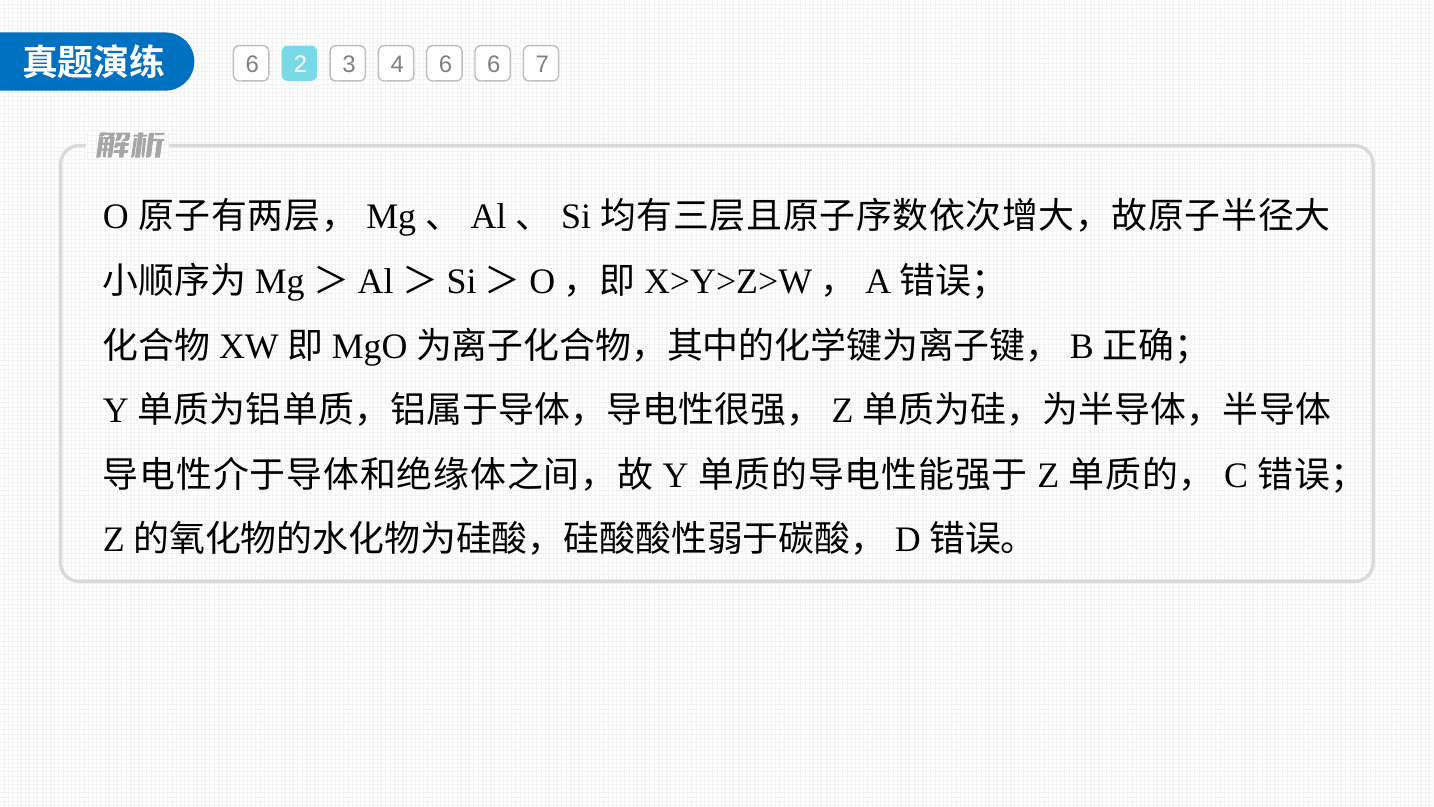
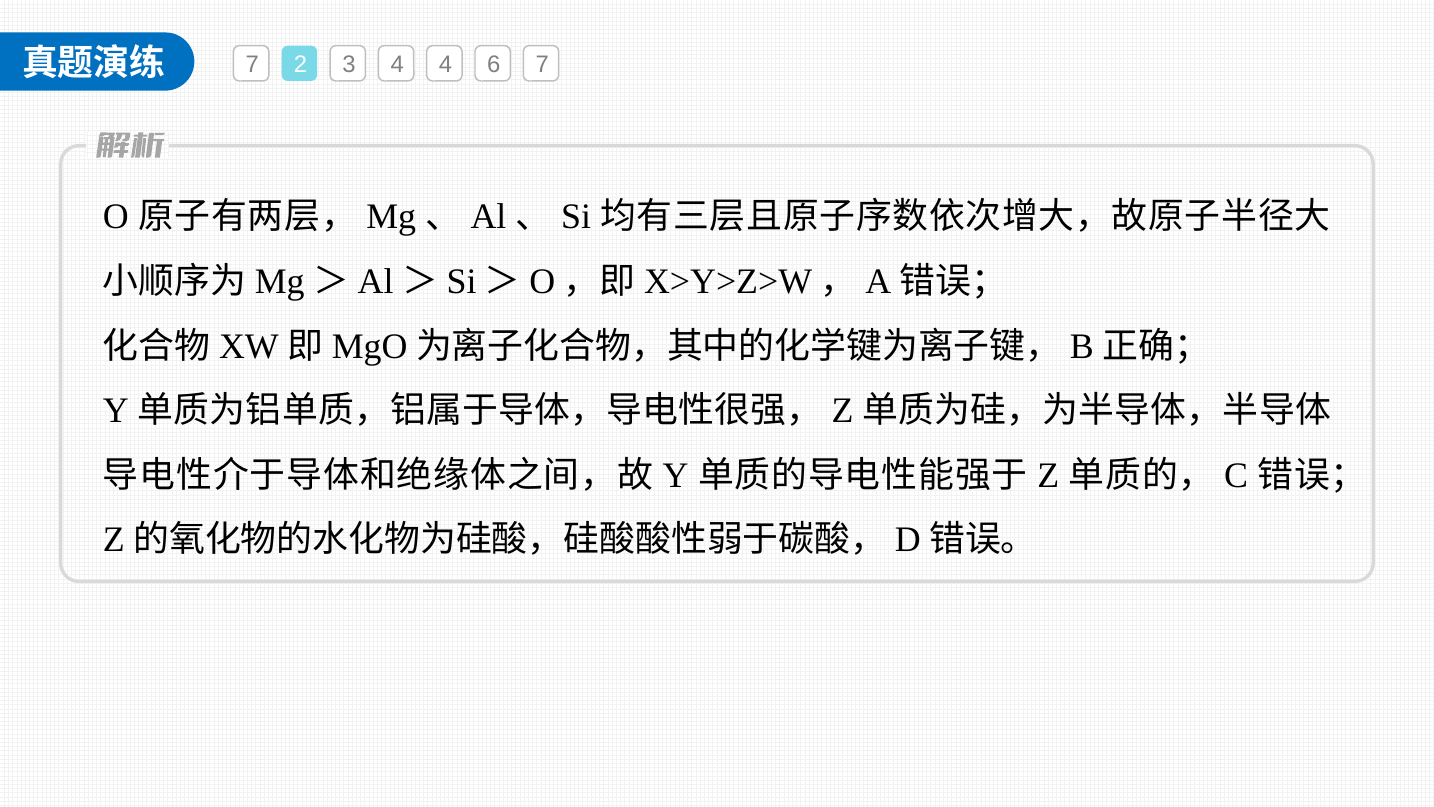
6 at (252, 65): 6 -> 7
4 6: 6 -> 4
